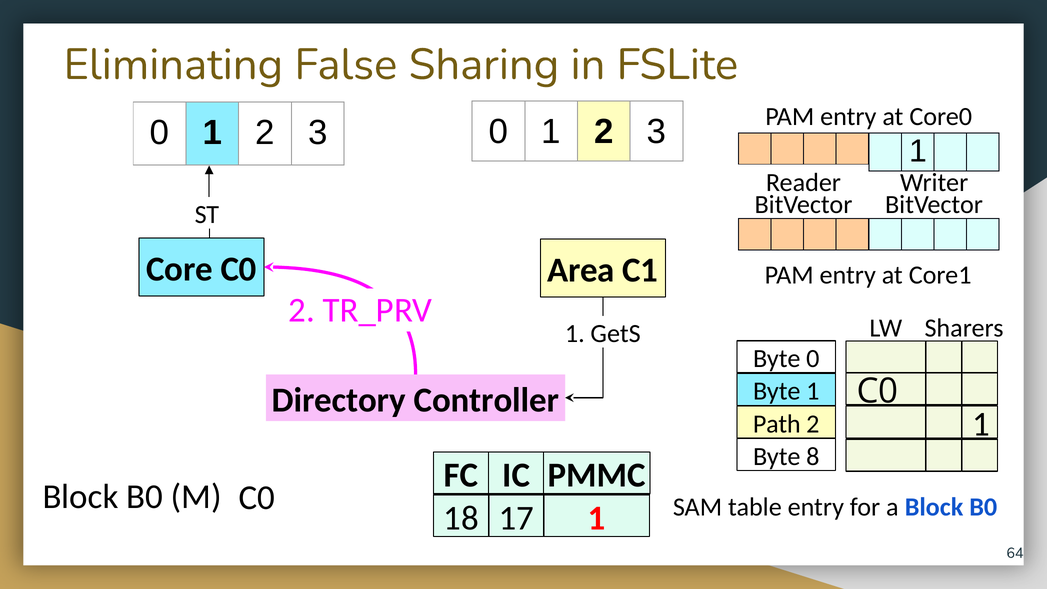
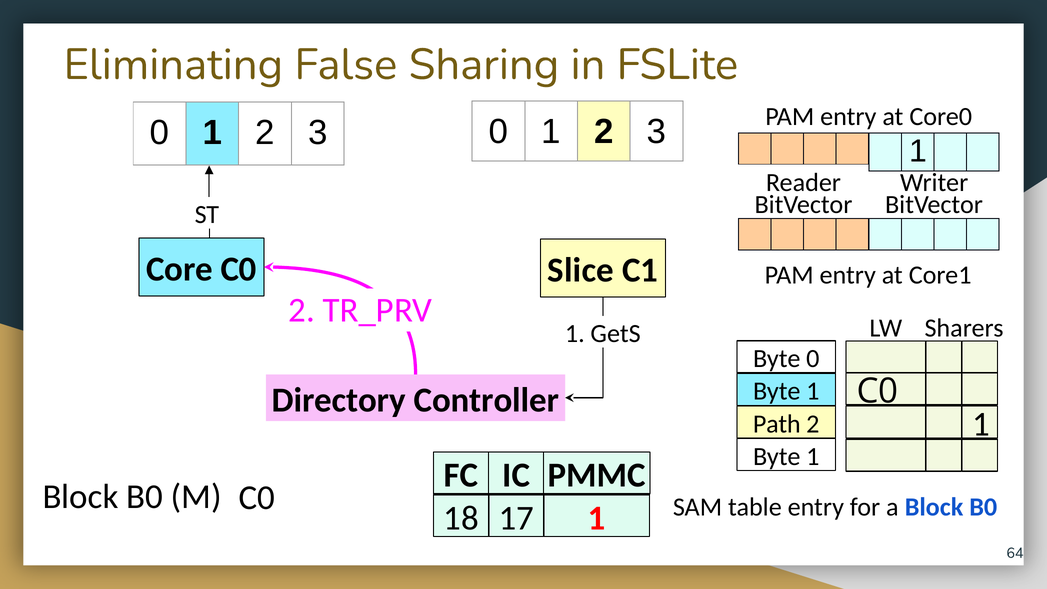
Area: Area -> Slice
8 at (813, 456): 8 -> 1
